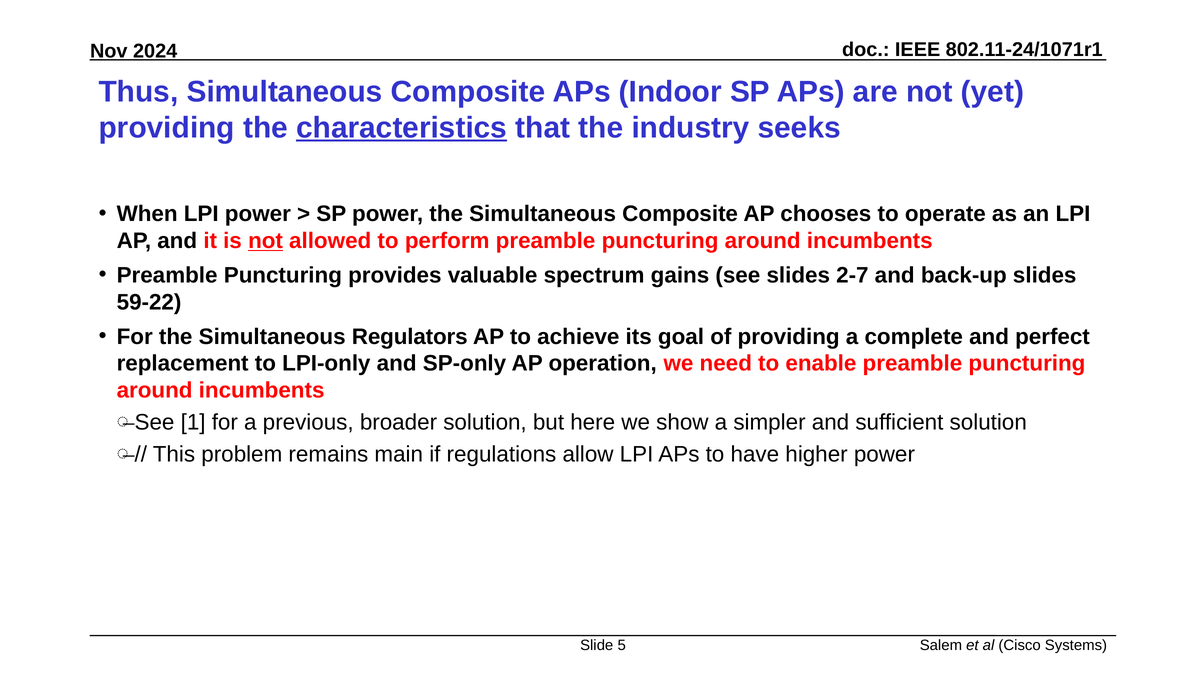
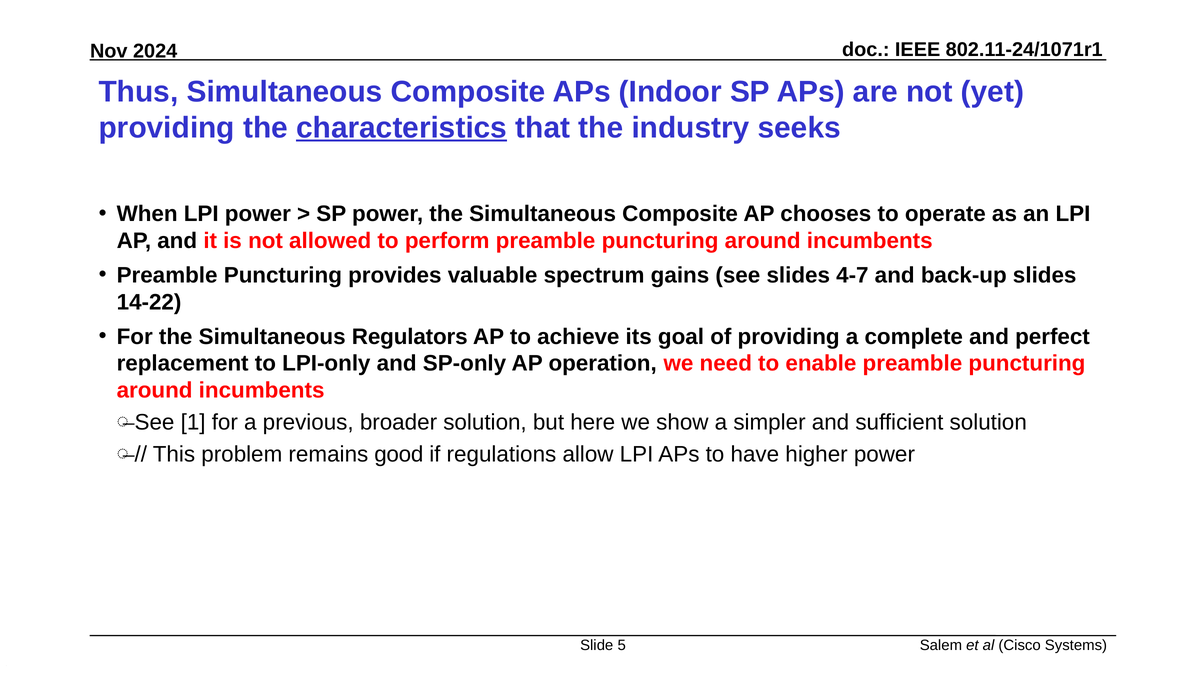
not at (266, 241) underline: present -> none
2-7: 2-7 -> 4-7
59-22: 59-22 -> 14-22
main: main -> good
